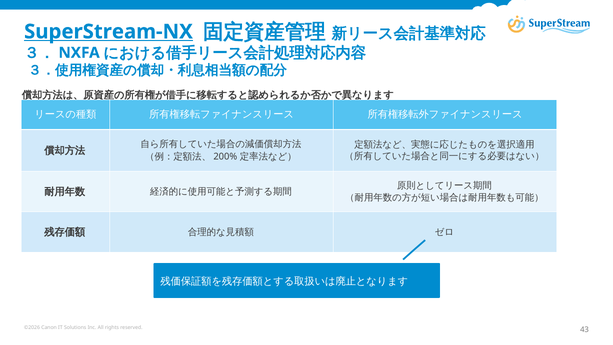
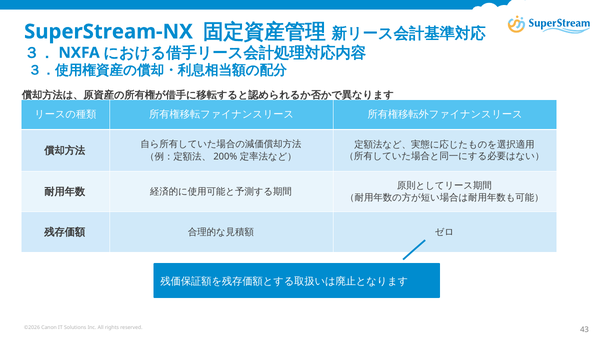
SuperStream-NX underline: present -> none
